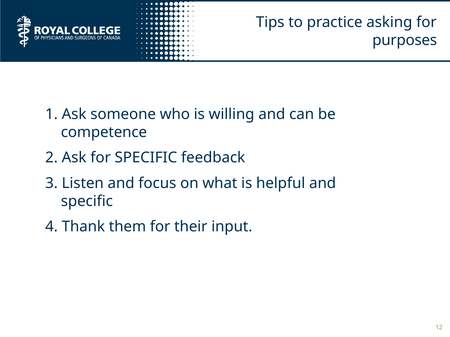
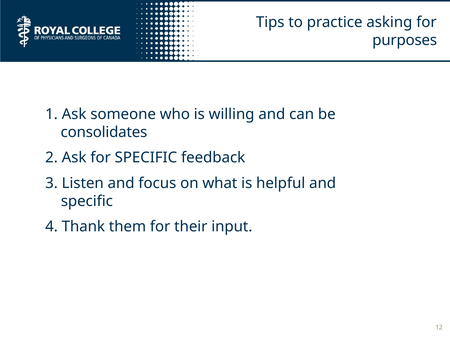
competence: competence -> consolidates
